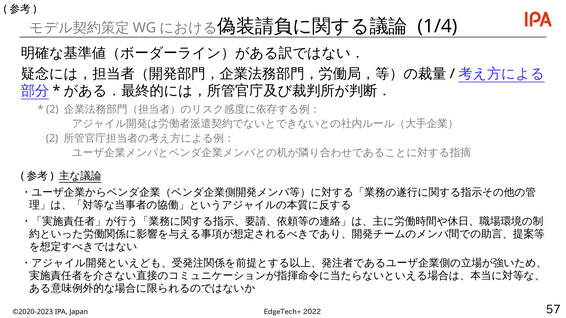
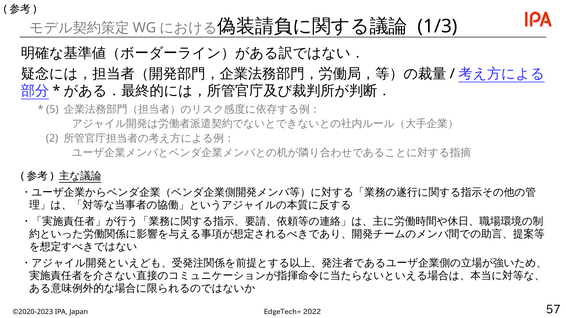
1/4: 1/4 -> 1/3
2 at (52, 109): 2 -> 5
